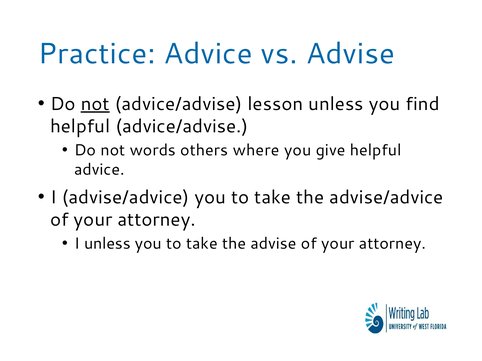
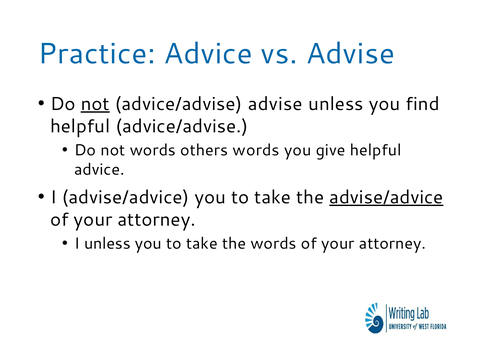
advice/advise lesson: lesson -> advise
others where: where -> words
advise/advice at (386, 198) underline: none -> present
the advise: advise -> words
